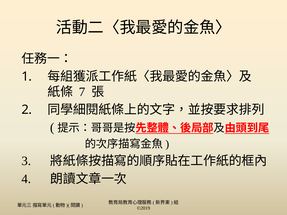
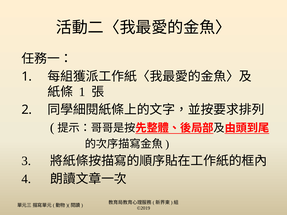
7 at (82, 92): 7 -> 1
